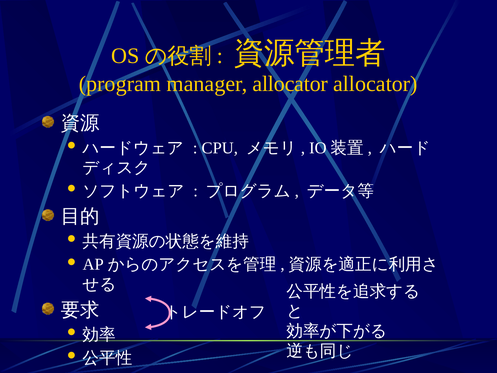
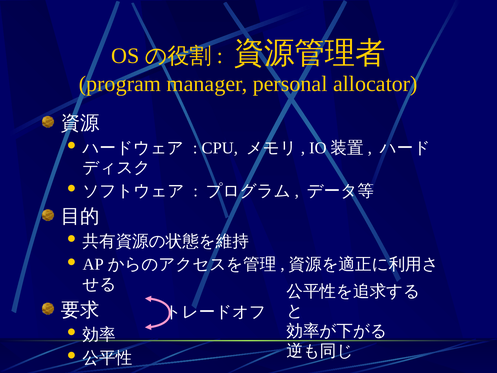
manager allocator: allocator -> personal
